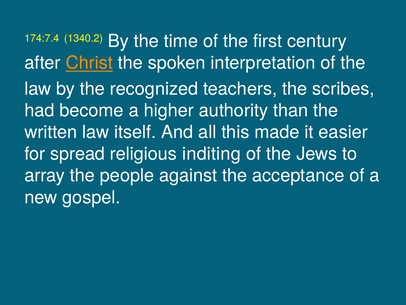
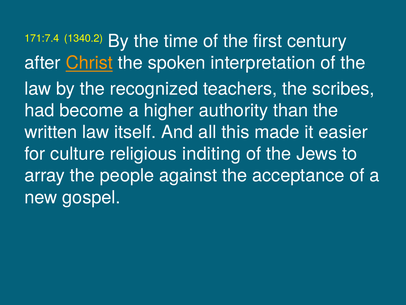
174:7.4: 174:7.4 -> 171:7.4
spread: spread -> culture
